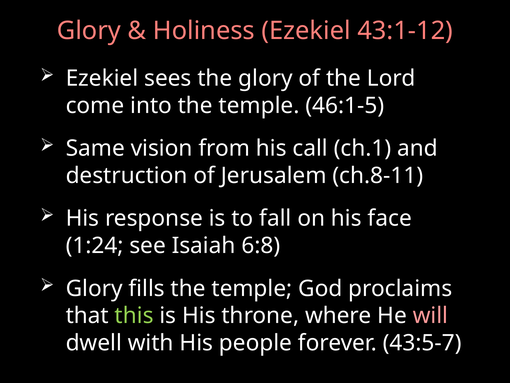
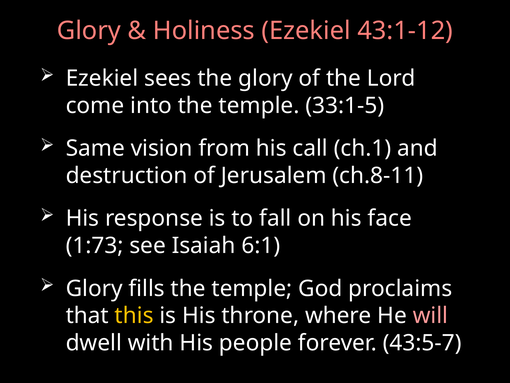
46:1-5: 46:1-5 -> 33:1-5
1:24: 1:24 -> 1:73
6:8: 6:8 -> 6:1
this colour: light green -> yellow
